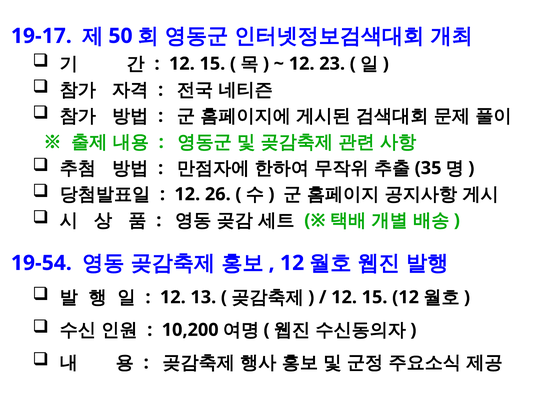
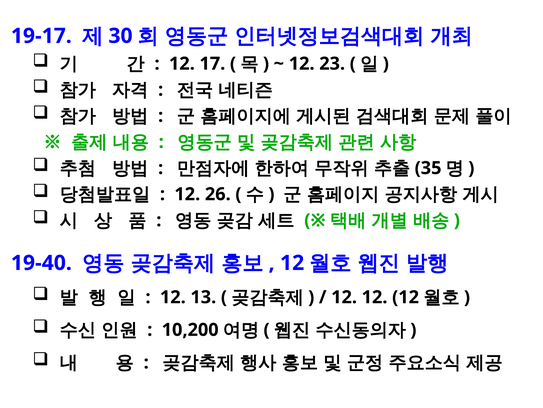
50: 50 -> 30
15 at (212, 64): 15 -> 17
19-54: 19-54 -> 19-40
15 at (375, 297): 15 -> 12
